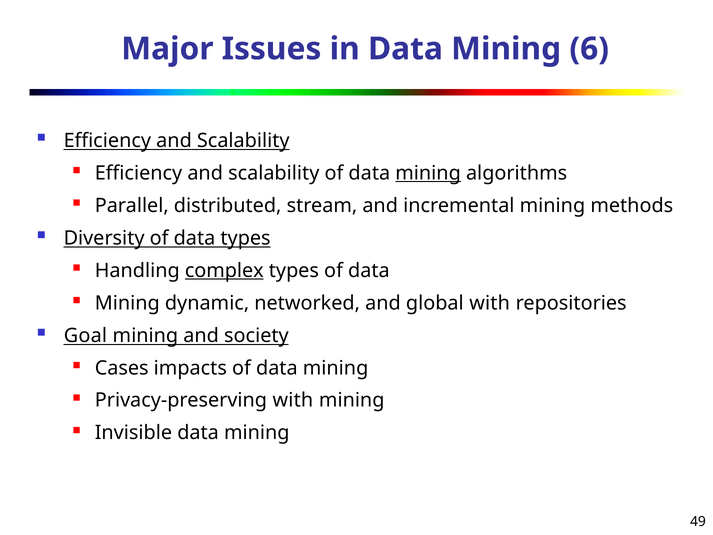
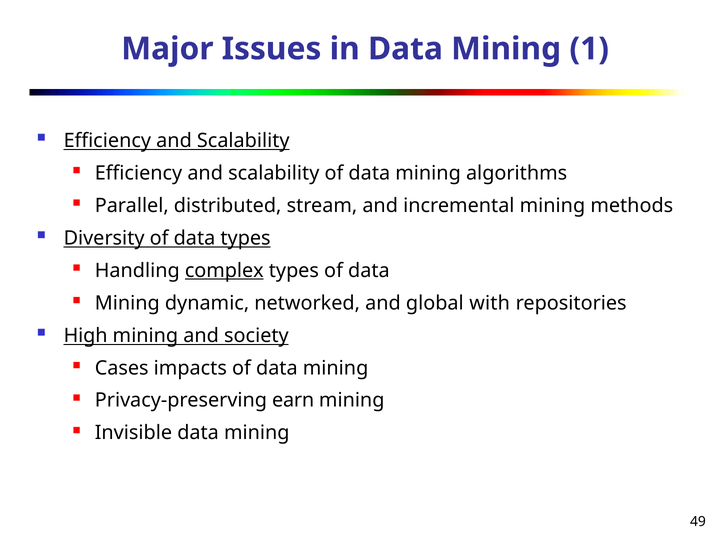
6: 6 -> 1
mining at (428, 173) underline: present -> none
Goal: Goal -> High
Privacy-preserving with: with -> earn
